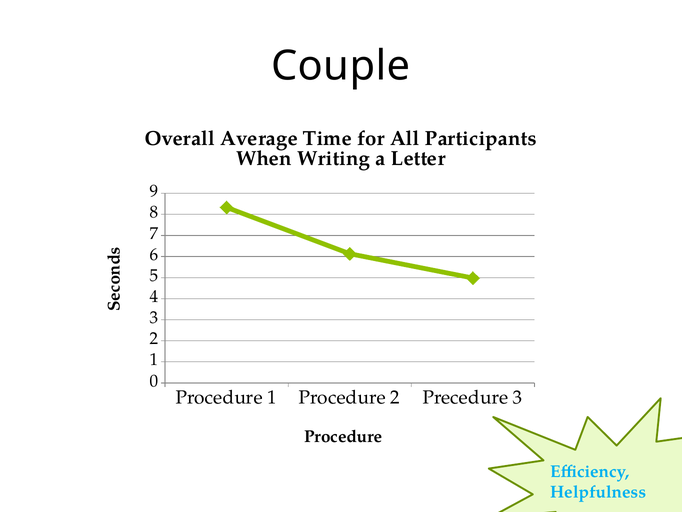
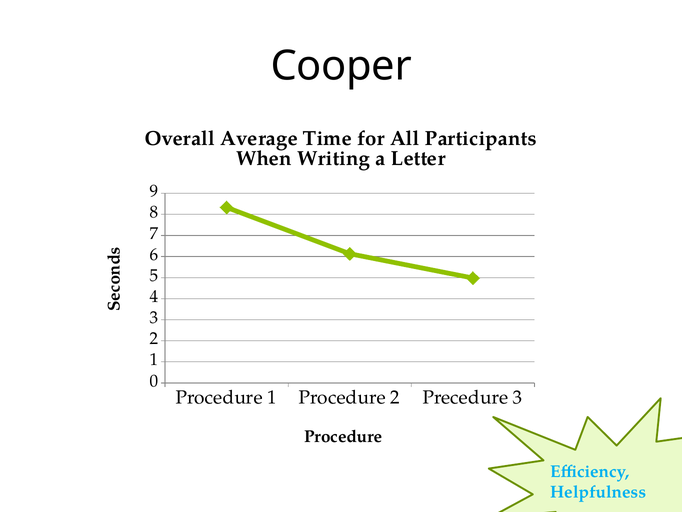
Couple: Couple -> Cooper
